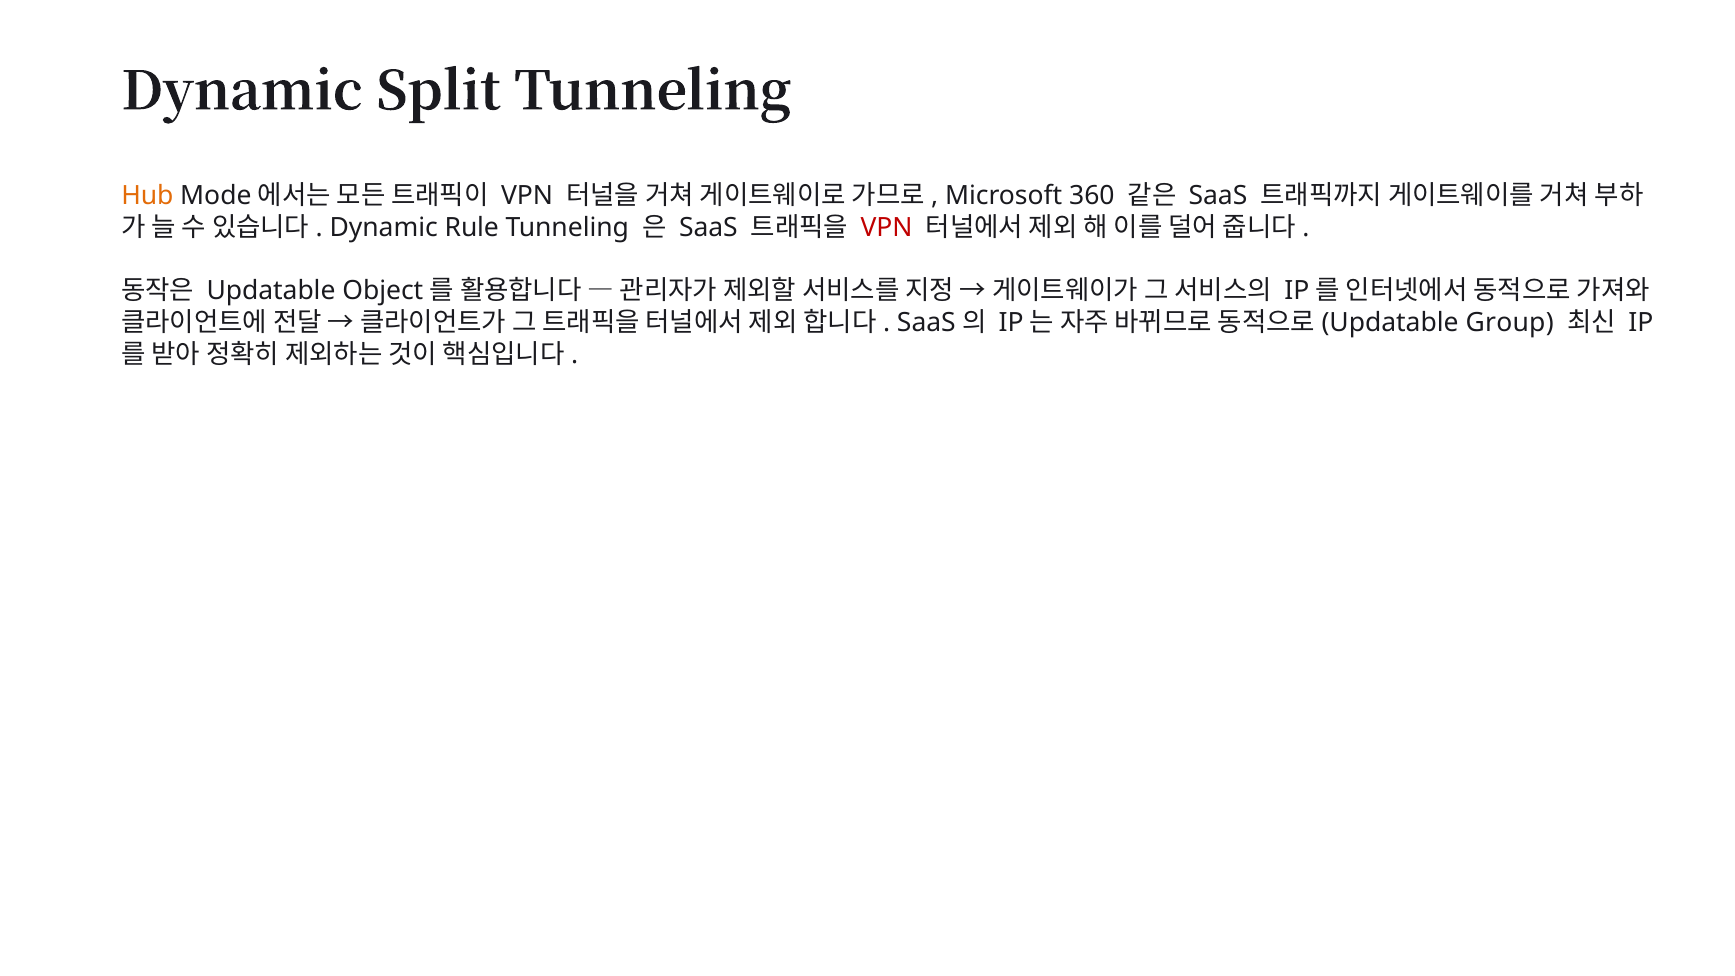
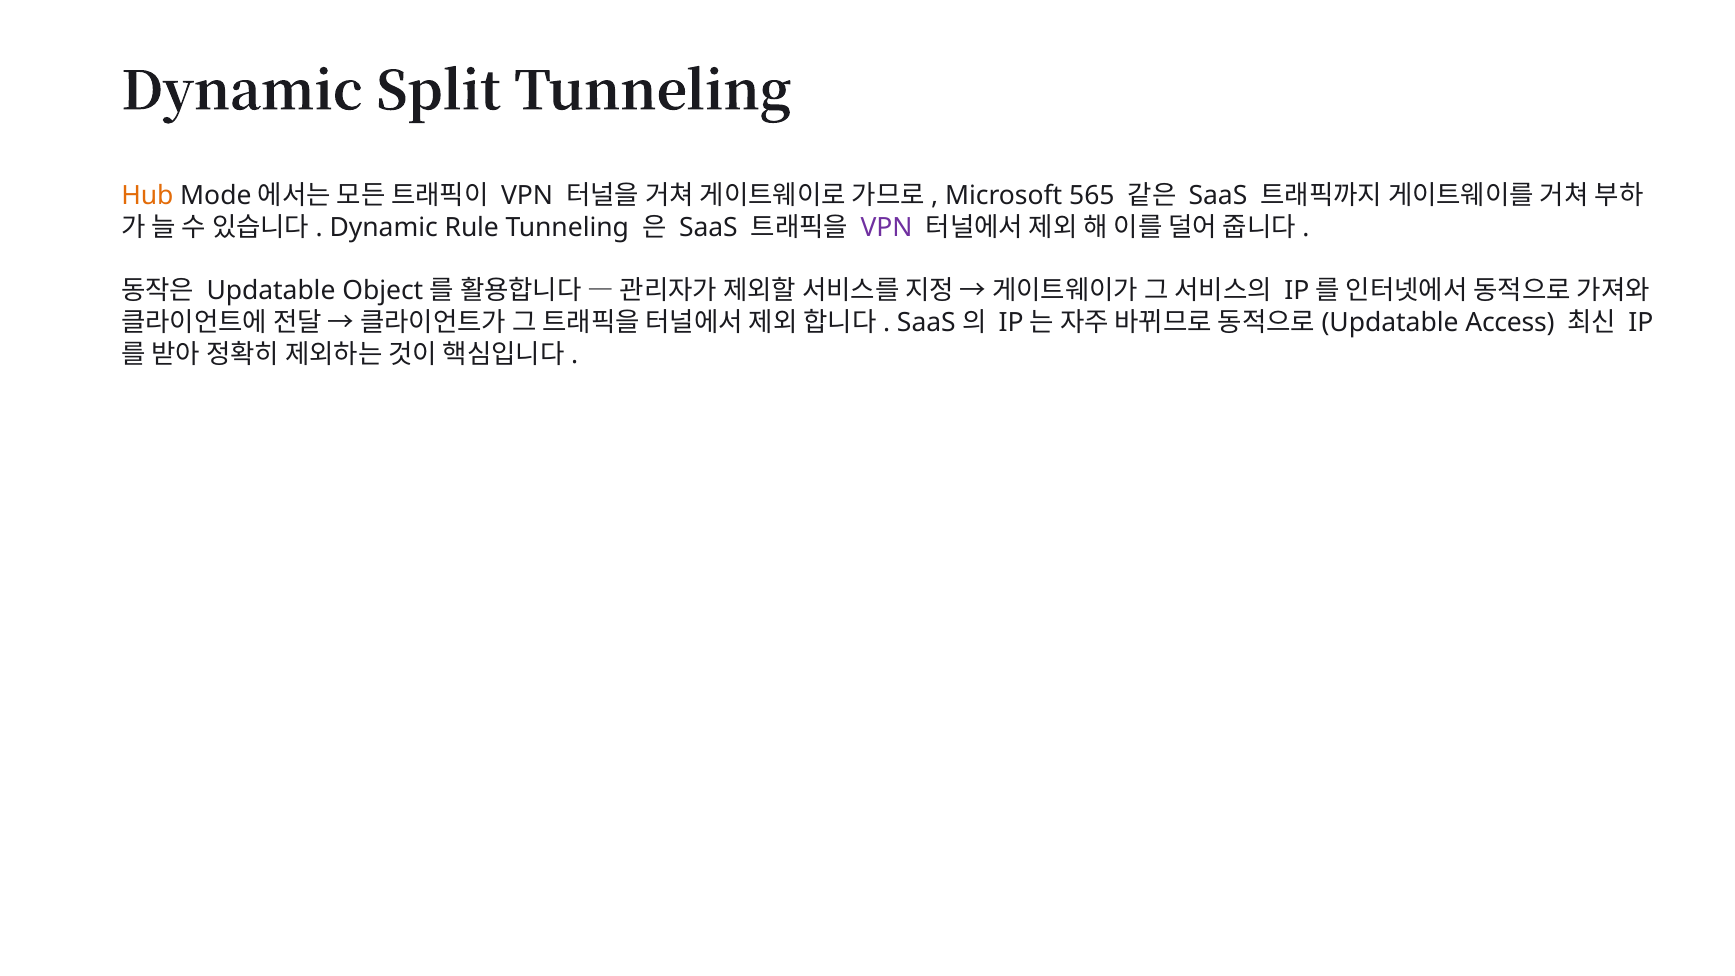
360: 360 -> 565
VPN at (887, 227) colour: red -> purple
Group: Group -> Access
